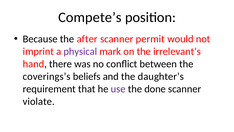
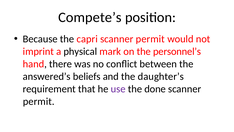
after: after -> capri
physical colour: purple -> black
irrelevant’s: irrelevant’s -> personnel’s
coverings’s: coverings’s -> answered’s
violate at (39, 101): violate -> permit
